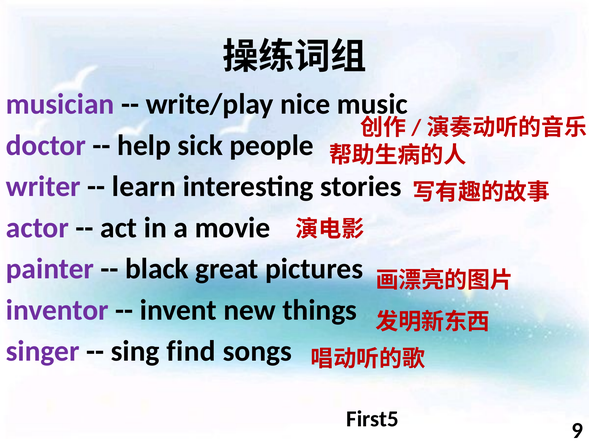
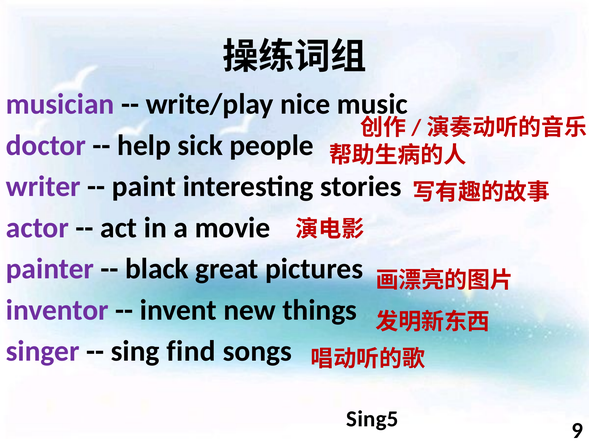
learn: learn -> paint
First5: First5 -> Sing5
